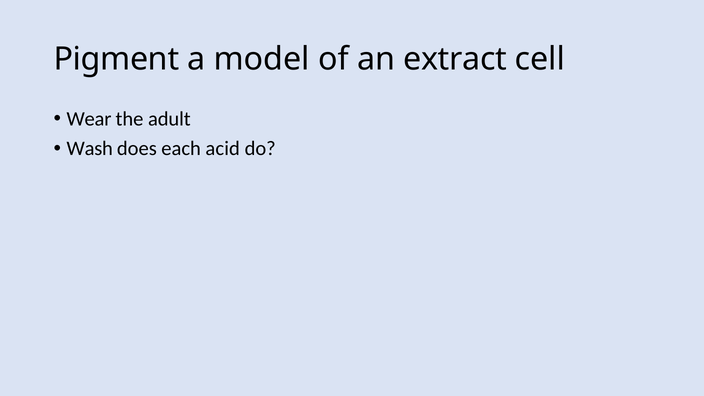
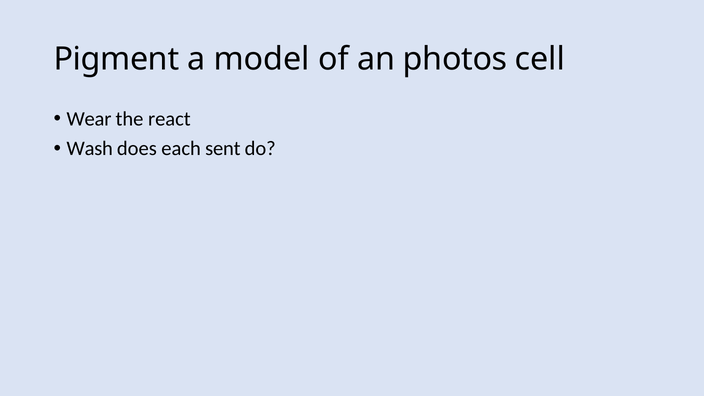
extract: extract -> photos
adult: adult -> react
acid: acid -> sent
